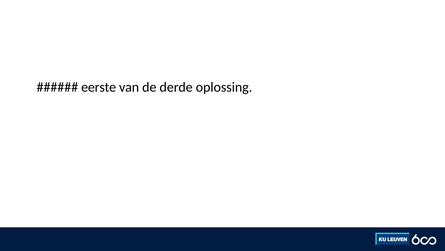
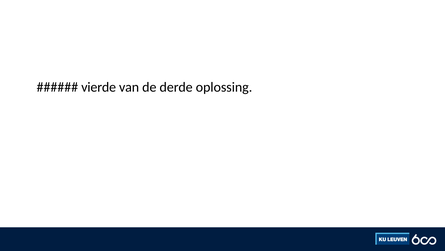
eerste: eerste -> vierde
